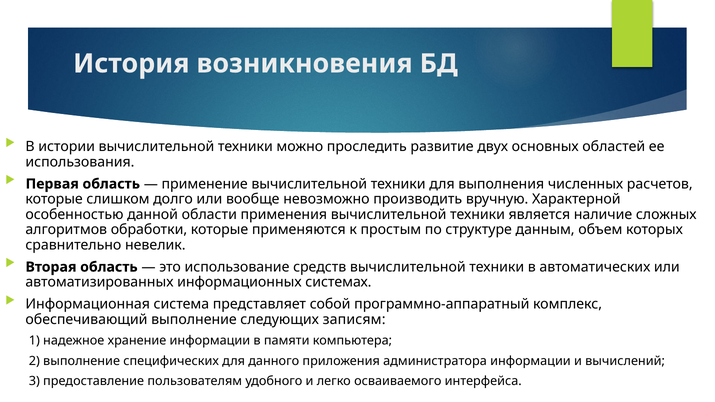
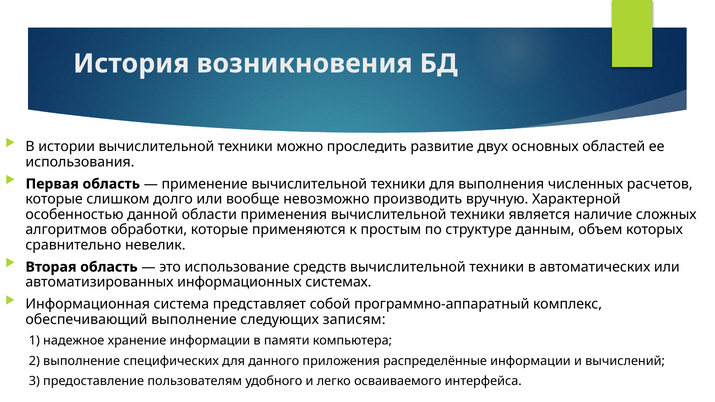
администратора: администратора -> распределённые
